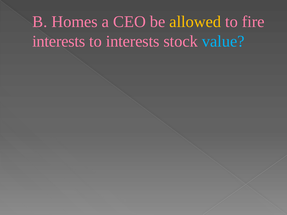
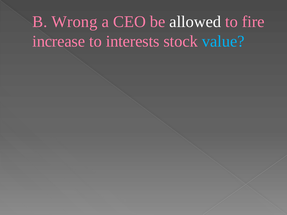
Homes: Homes -> Wrong
allowed colour: yellow -> white
interests at (59, 41): interests -> increase
